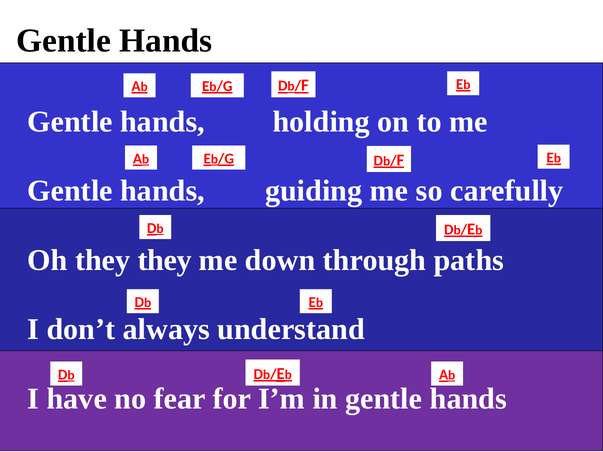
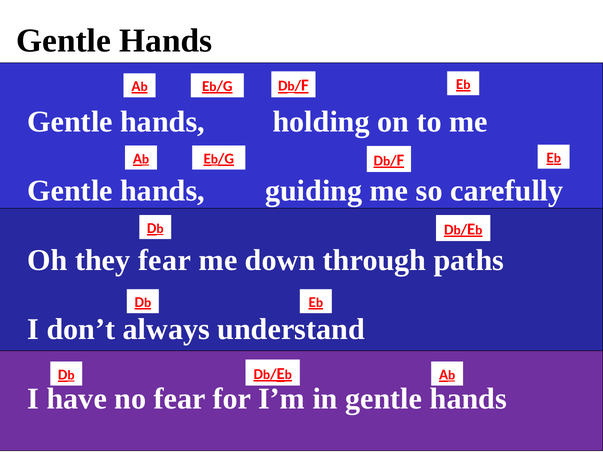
they they: they -> fear
